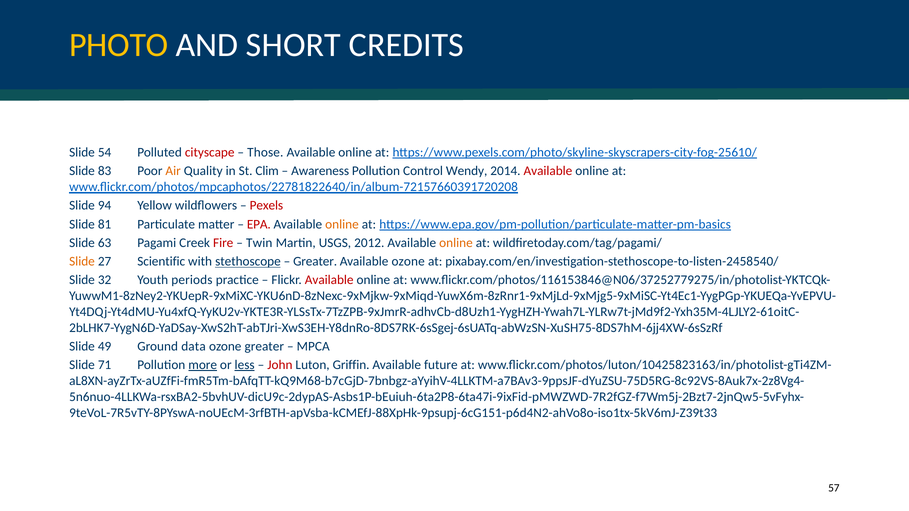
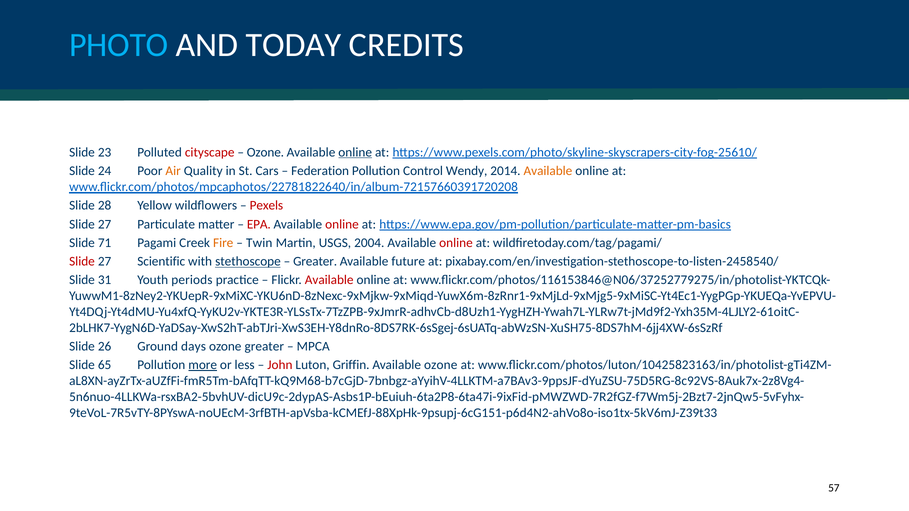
PHOTO colour: yellow -> light blue
SHORT: SHORT -> TODAY
54: 54 -> 23
Those at (265, 152): Those -> Ozone
online at (355, 152) underline: none -> present
83: 83 -> 24
Clim: Clim -> Cars
Awareness: Awareness -> Federation
Available at (548, 171) colour: red -> orange
94: 94 -> 28
81 at (105, 224): 81 -> 27
online at (342, 224) colour: orange -> red
63: 63 -> 71
Fire colour: red -> orange
2012: 2012 -> 2004
online at (456, 243) colour: orange -> red
Slide at (82, 262) colour: orange -> red
Available ozone: ozone -> future
32: 32 -> 31
49: 49 -> 26
data: data -> days
71: 71 -> 65
less underline: present -> none
Available future: future -> ozone
